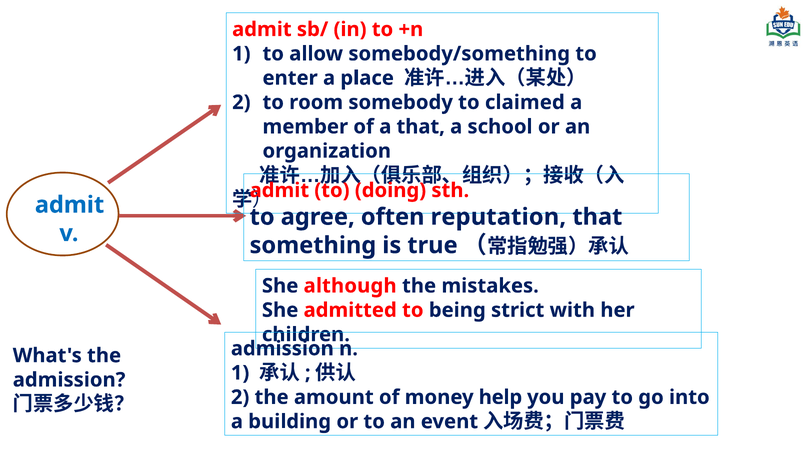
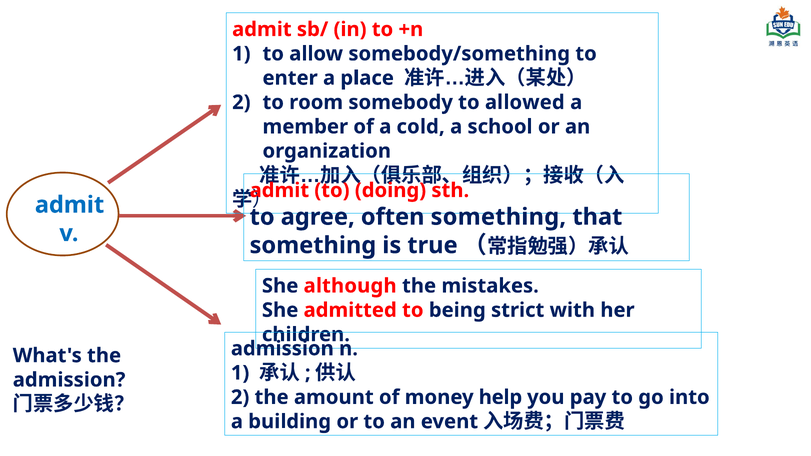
claimed: claimed -> allowed
a that: that -> cold
often reputation: reputation -> something
